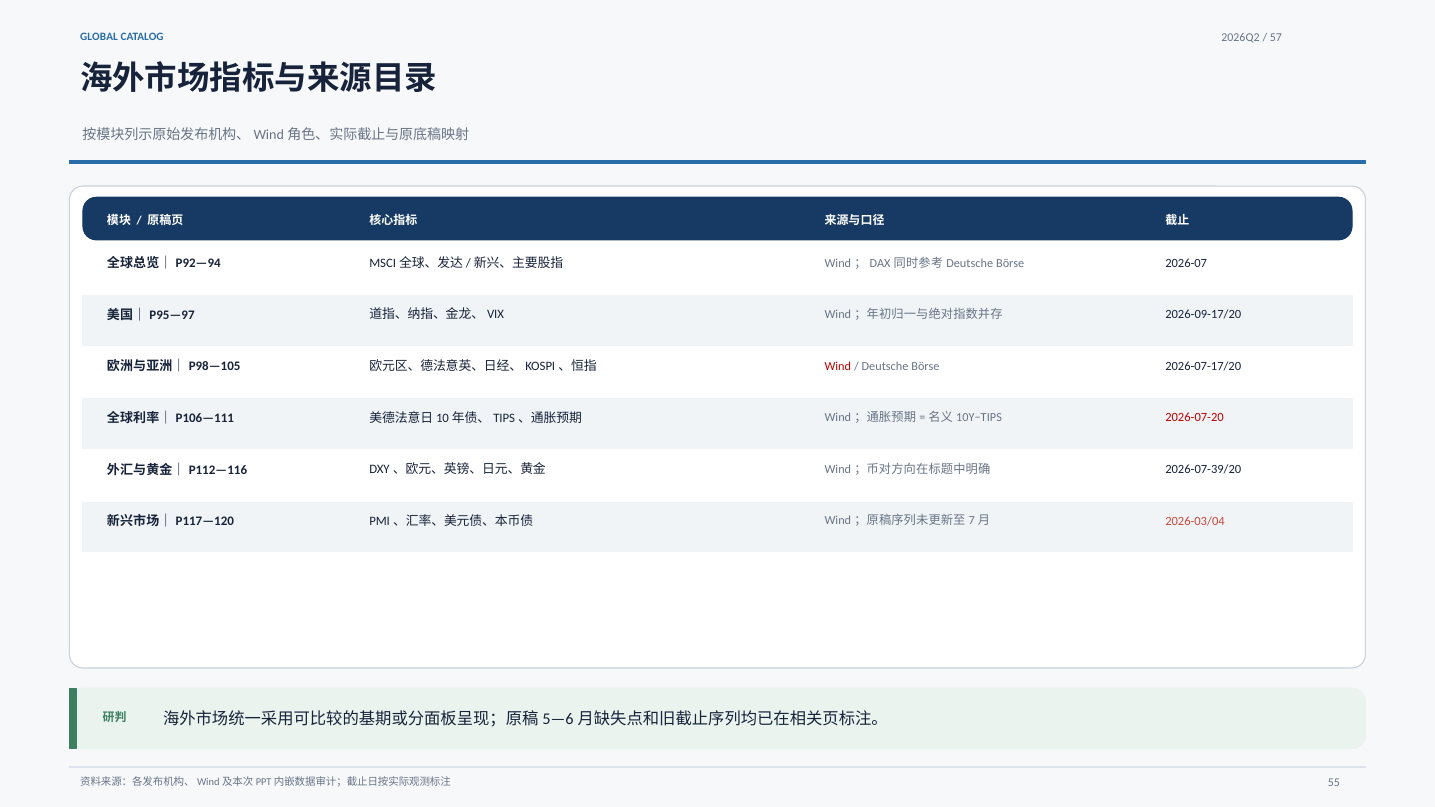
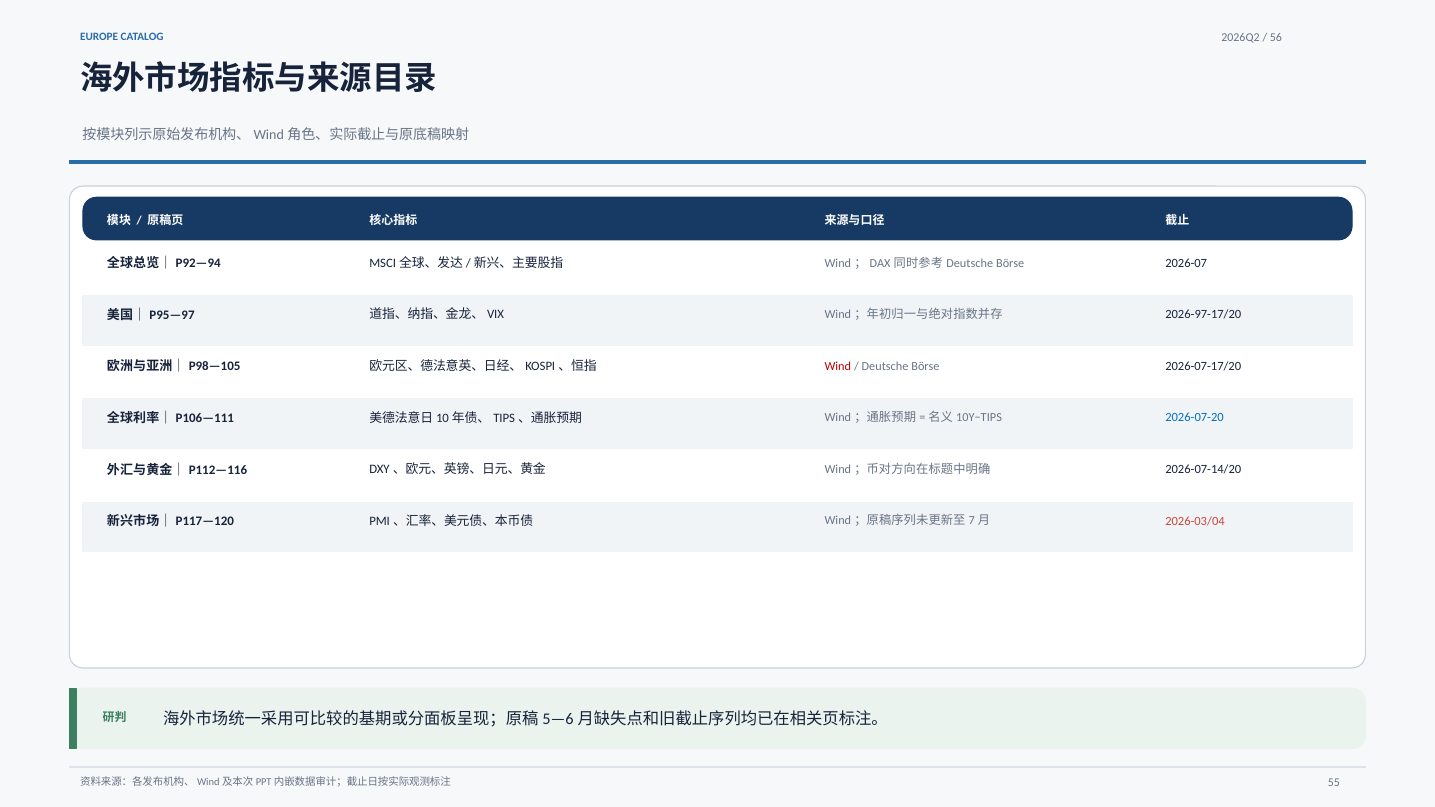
GLOBAL: GLOBAL -> EUROPE
57: 57 -> 56
2026-09-17/20: 2026-09-17/20 -> 2026-97-17/20
2026-07-20 colour: red -> blue
2026-07-39/20: 2026-07-39/20 -> 2026-07-14/20
